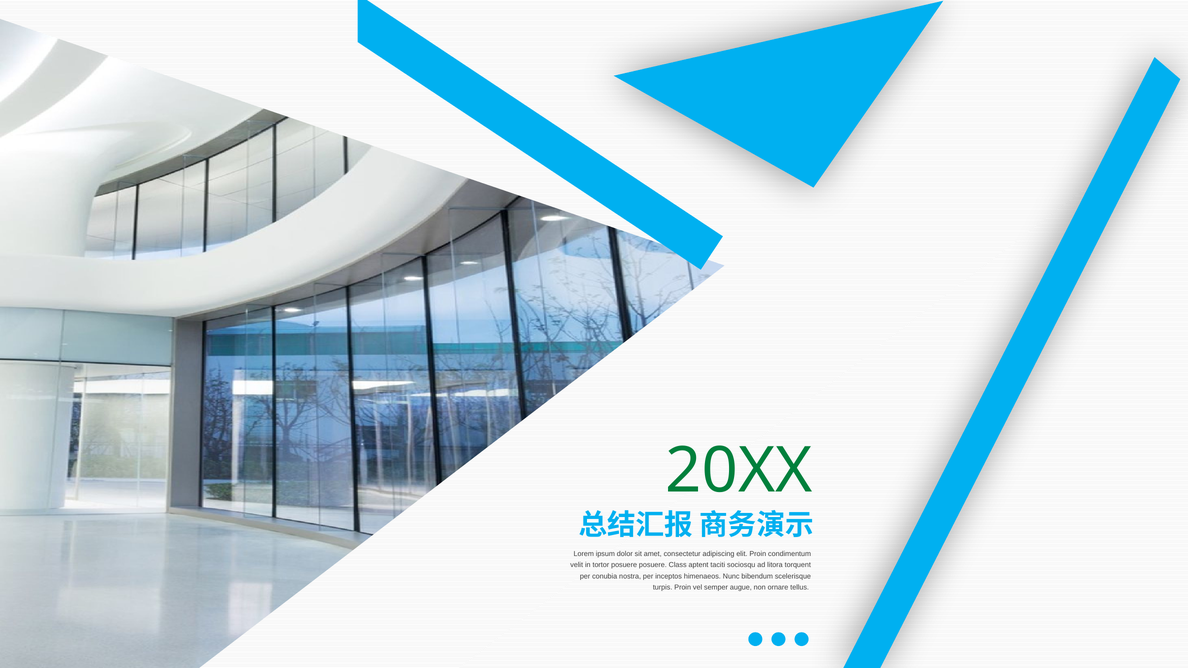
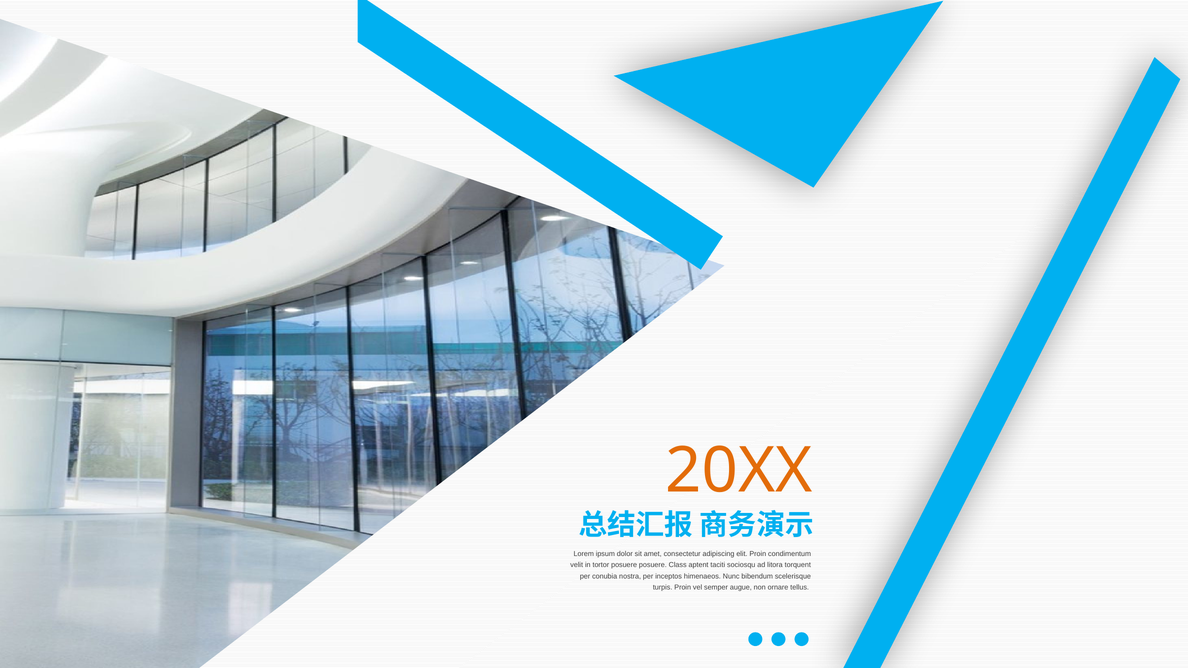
20XX colour: green -> orange
